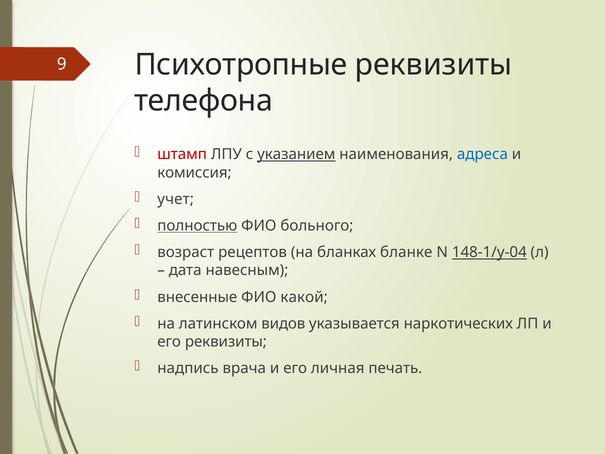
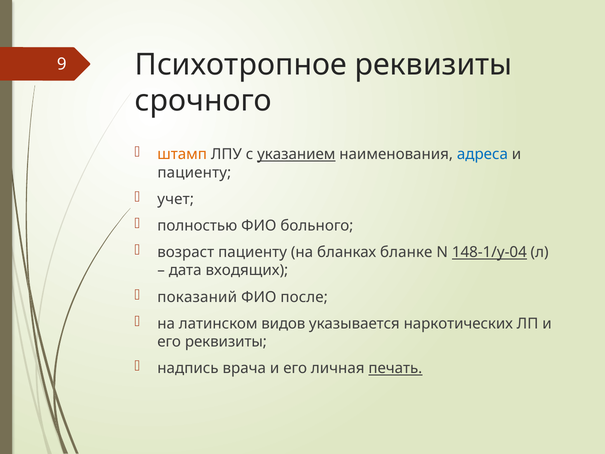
Психотропные: Психотропные -> Психотропное
телефона: телефона -> срочного
штамп colour: red -> orange
комиссия at (194, 172): комиссия -> пациенту
полностью underline: present -> none
возраст рецептов: рецептов -> пациенту
навесным: навесным -> входящих
внесенные: внесенные -> показаний
какой: какой -> после
печать underline: none -> present
